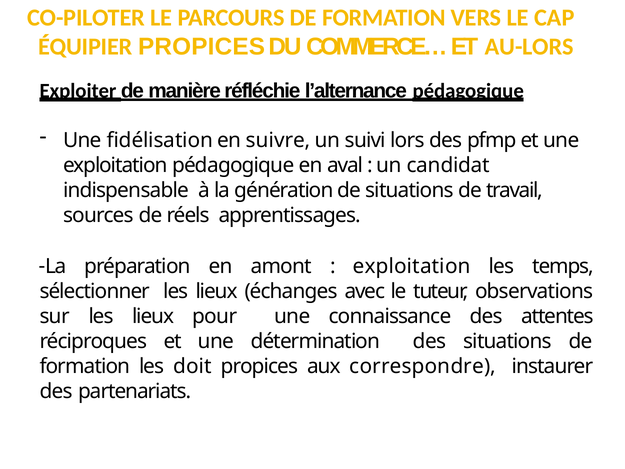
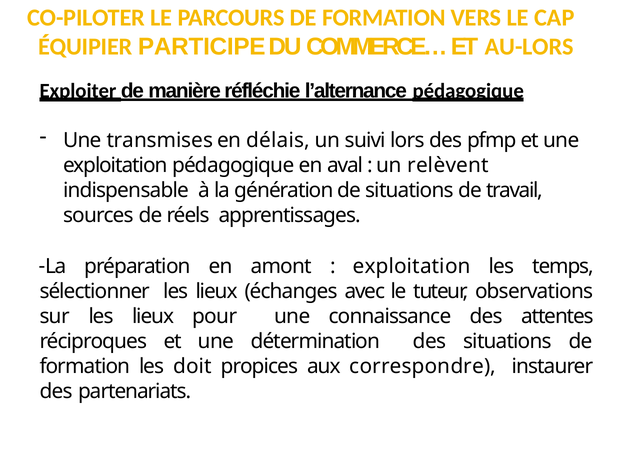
ÉQUIPIER PROPICES: PROPICES -> PARTICIPE
fidélisation: fidélisation -> transmises
suivre: suivre -> délais
candidat: candidat -> relèvent
